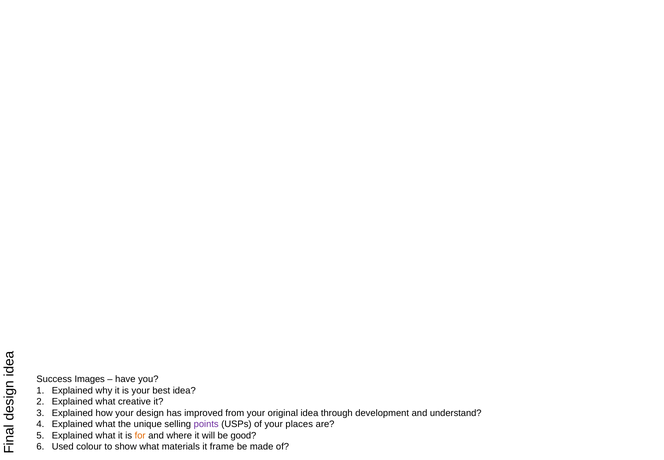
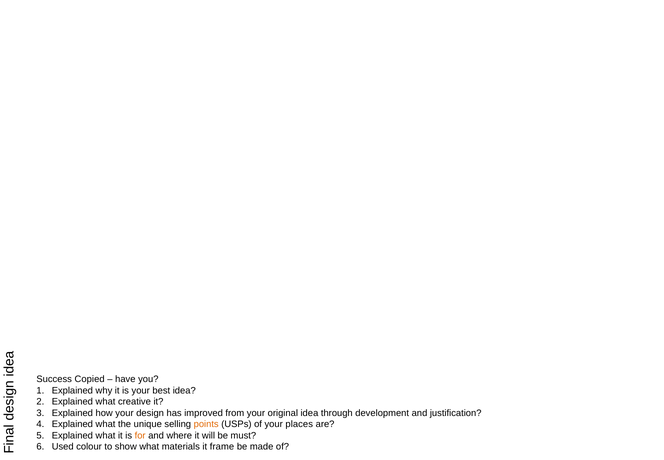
Images: Images -> Copied
understand: understand -> justification
points colour: purple -> orange
good: good -> must
